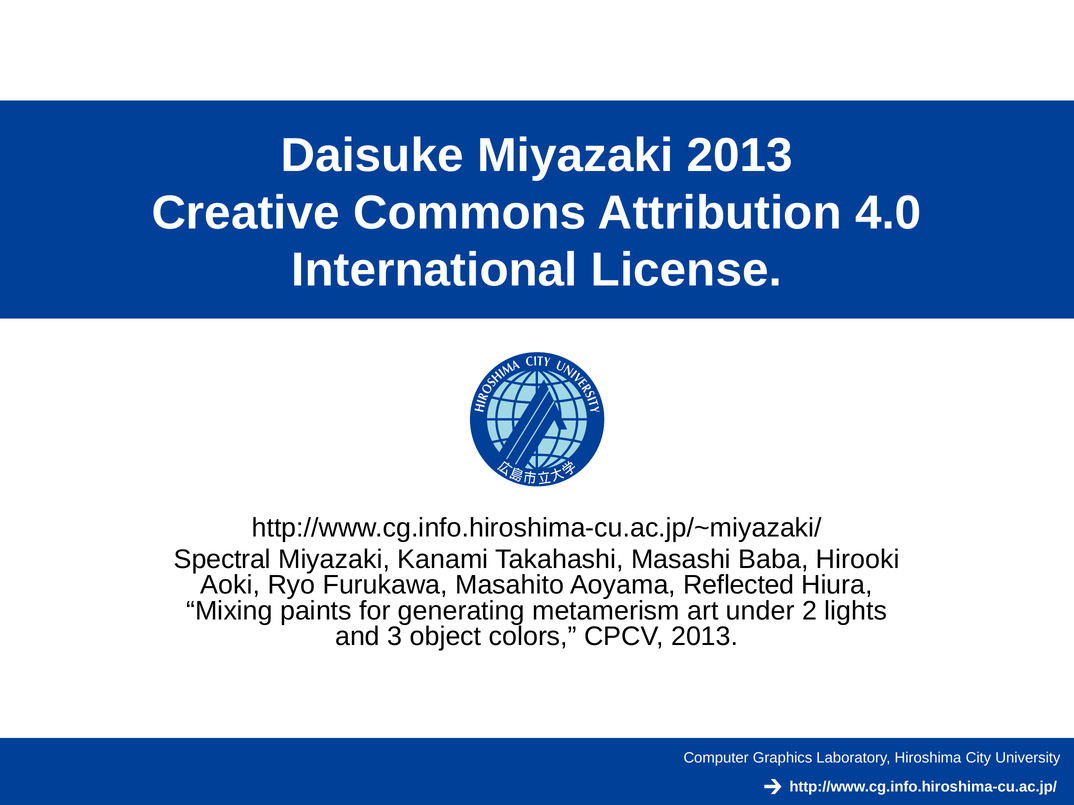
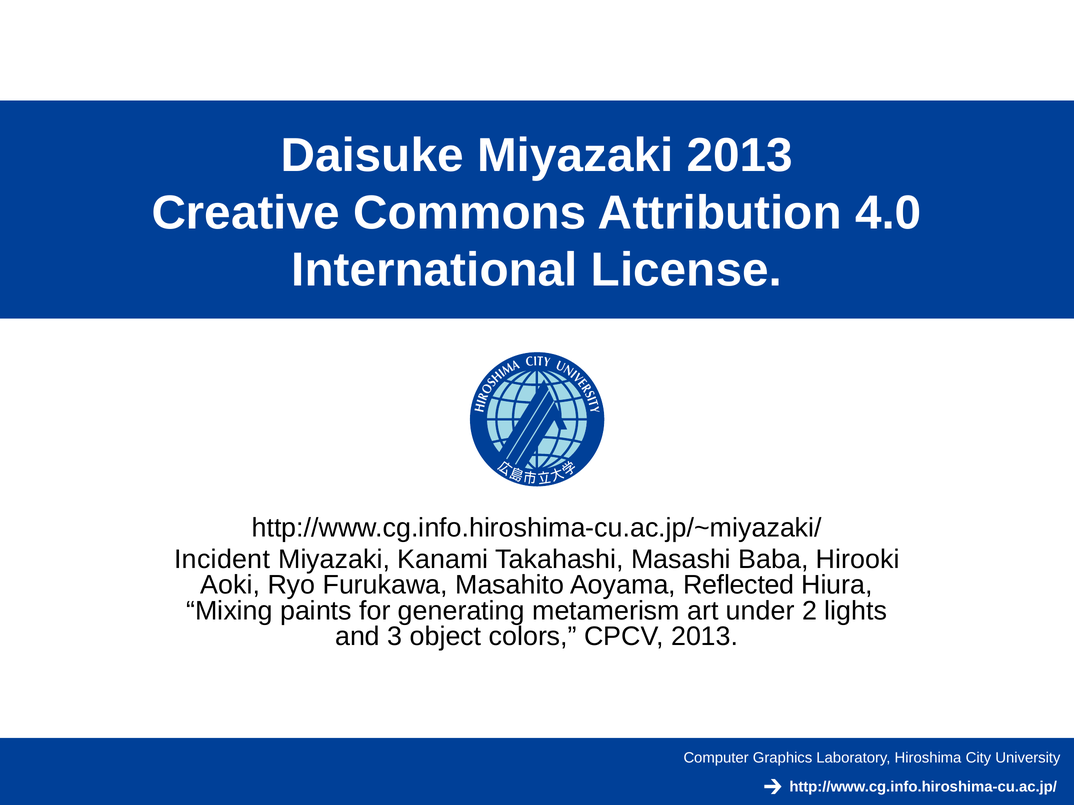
Spectral: Spectral -> Incident
